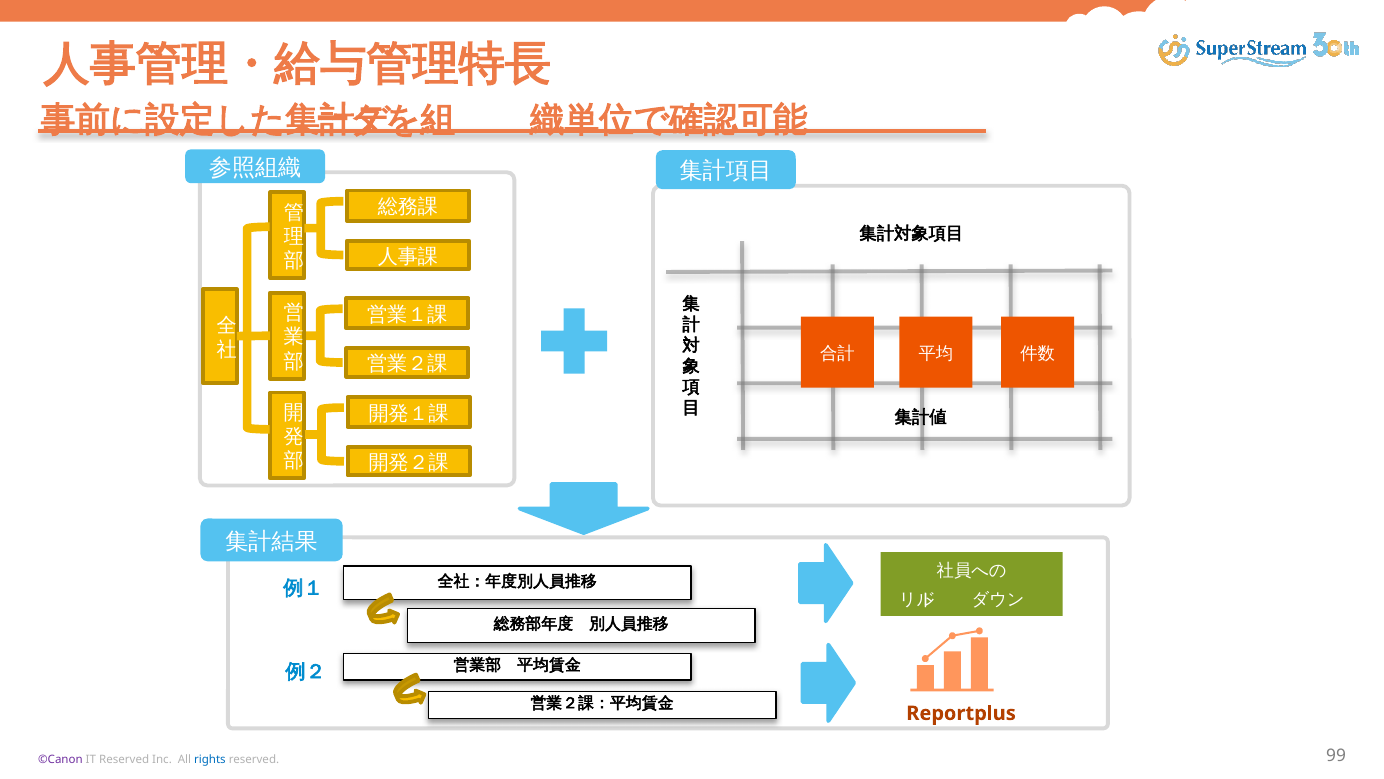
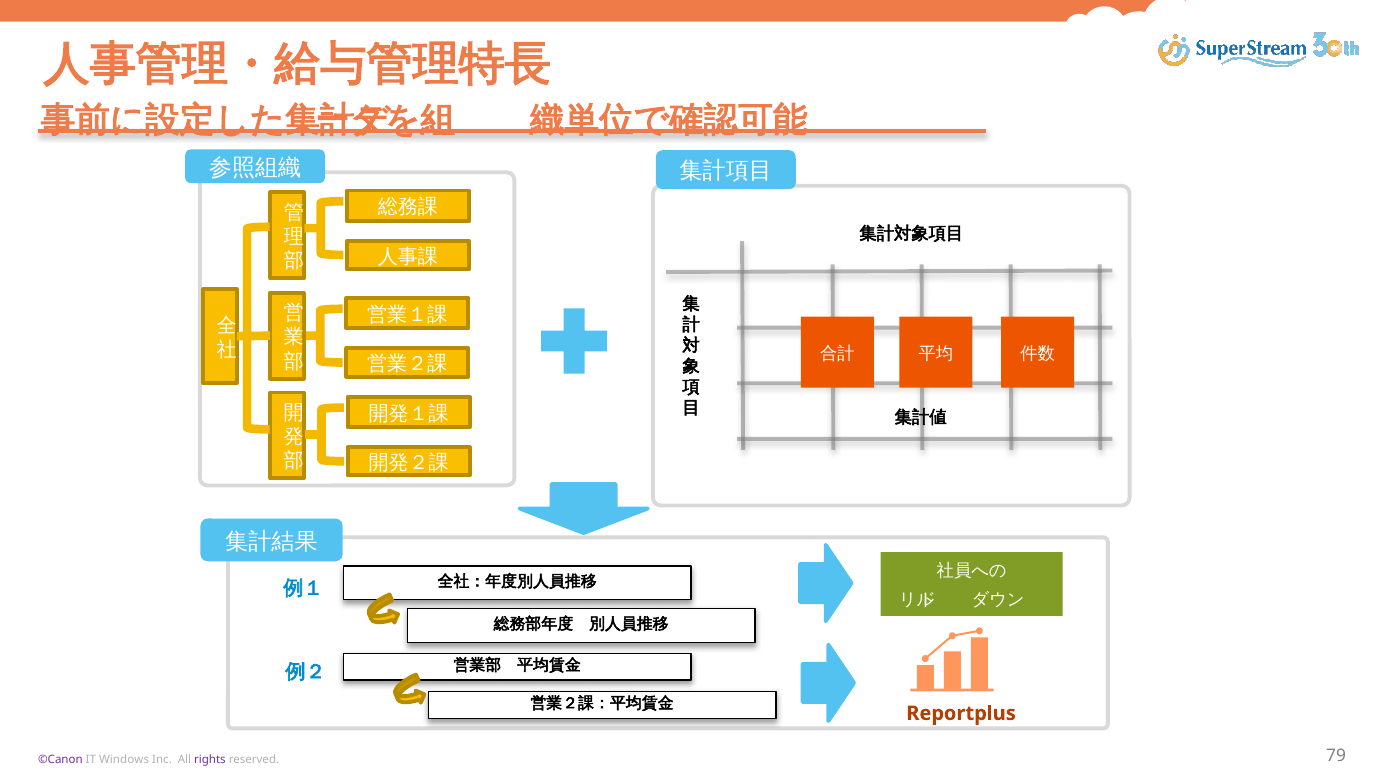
IT Reserved: Reserved -> Windows
rights colour: blue -> purple
99: 99 -> 79
